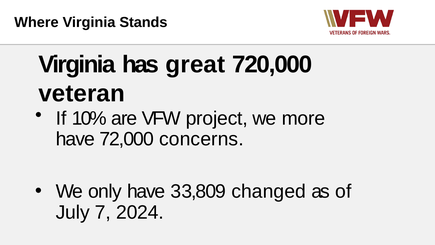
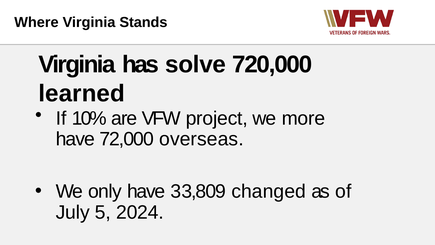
great: great -> solve
veteran: veteran -> learned
concerns: concerns -> overseas
7: 7 -> 5
